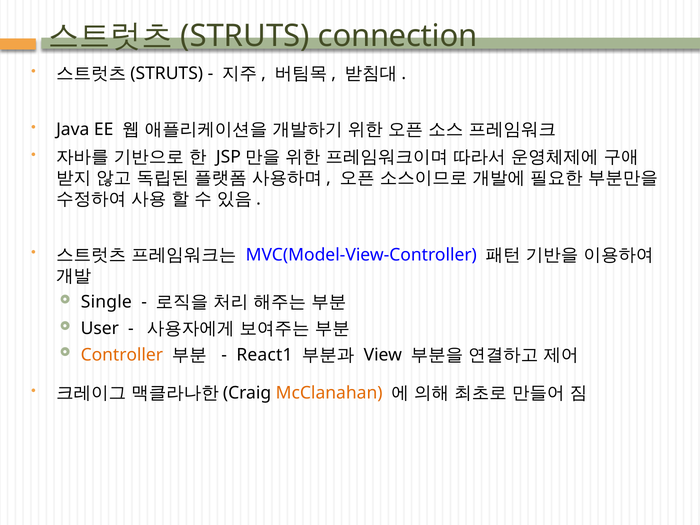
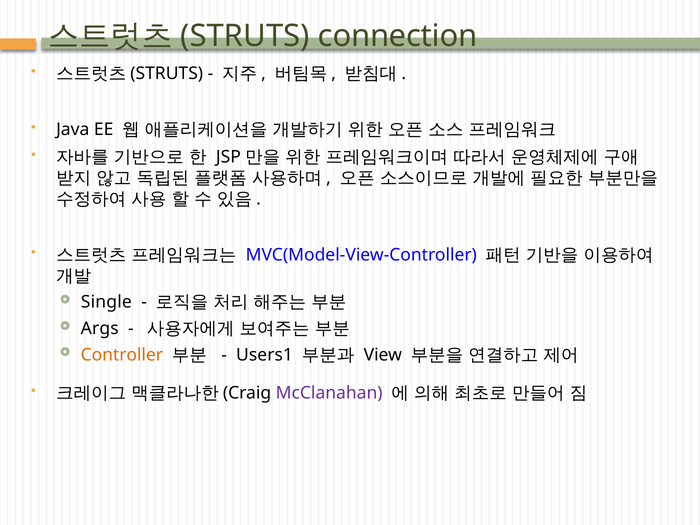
User: User -> Args
React1: React1 -> Users1
McClanahan colour: orange -> purple
